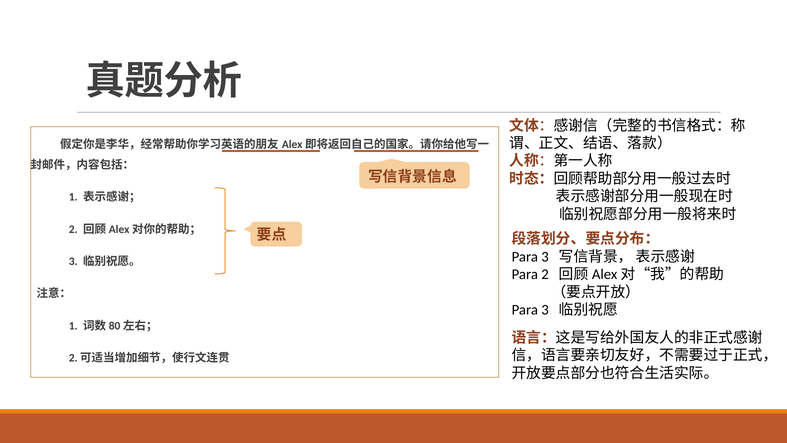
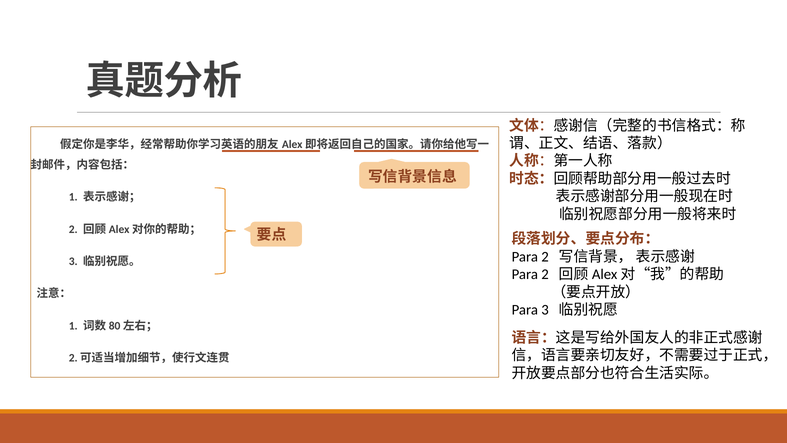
3 at (545, 257): 3 -> 2
